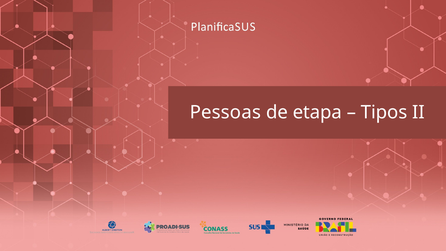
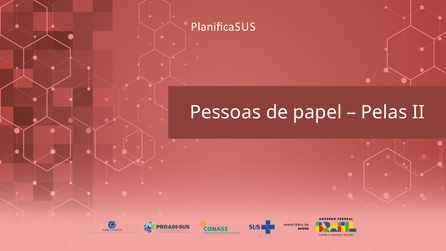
etapa: etapa -> papel
Tipos: Tipos -> Pelas
